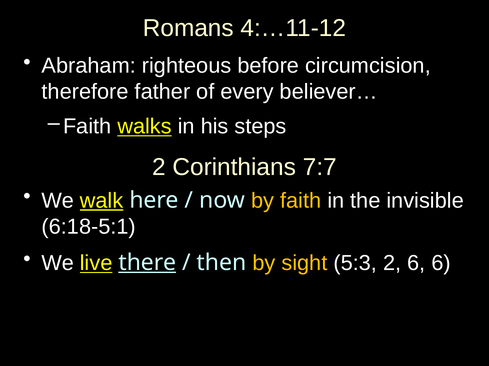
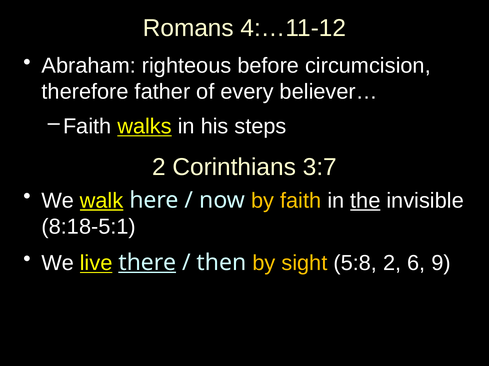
7:7: 7:7 -> 3:7
the underline: none -> present
6:18-5:1: 6:18-5:1 -> 8:18-5:1
5:3: 5:3 -> 5:8
6 6: 6 -> 9
